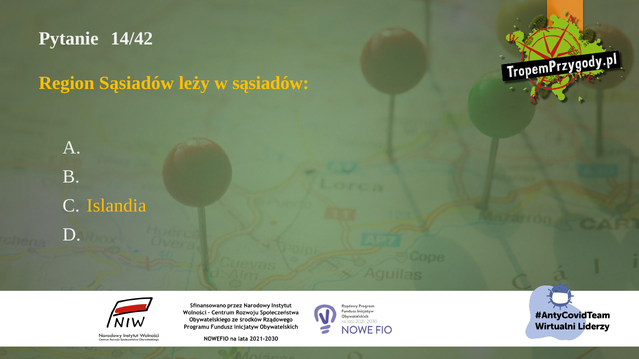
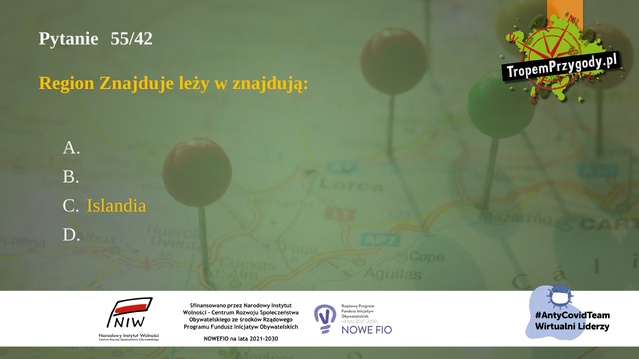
14/42: 14/42 -> 55/42
Region Sąsiadów: Sąsiadów -> Znajduje
w sąsiadów: sąsiadów -> znajdują
